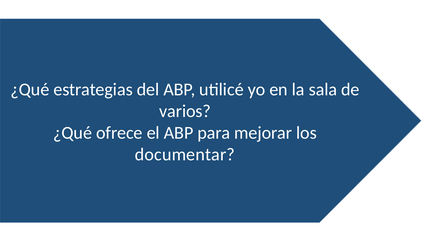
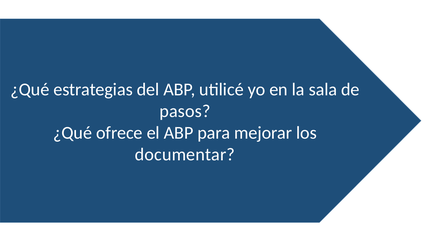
varios: varios -> pasos
